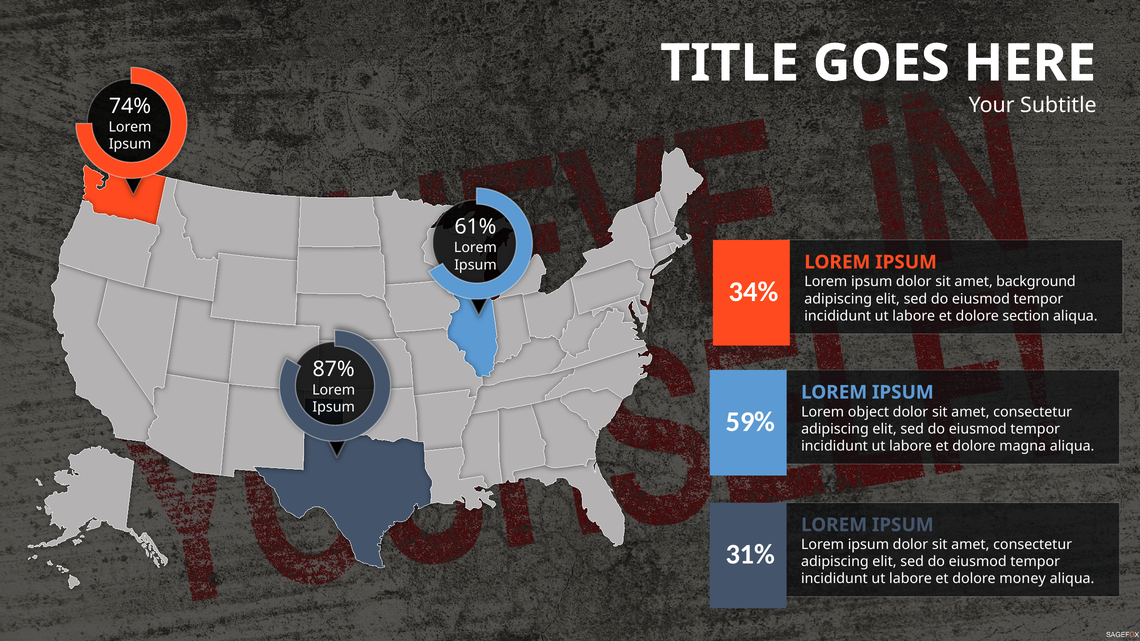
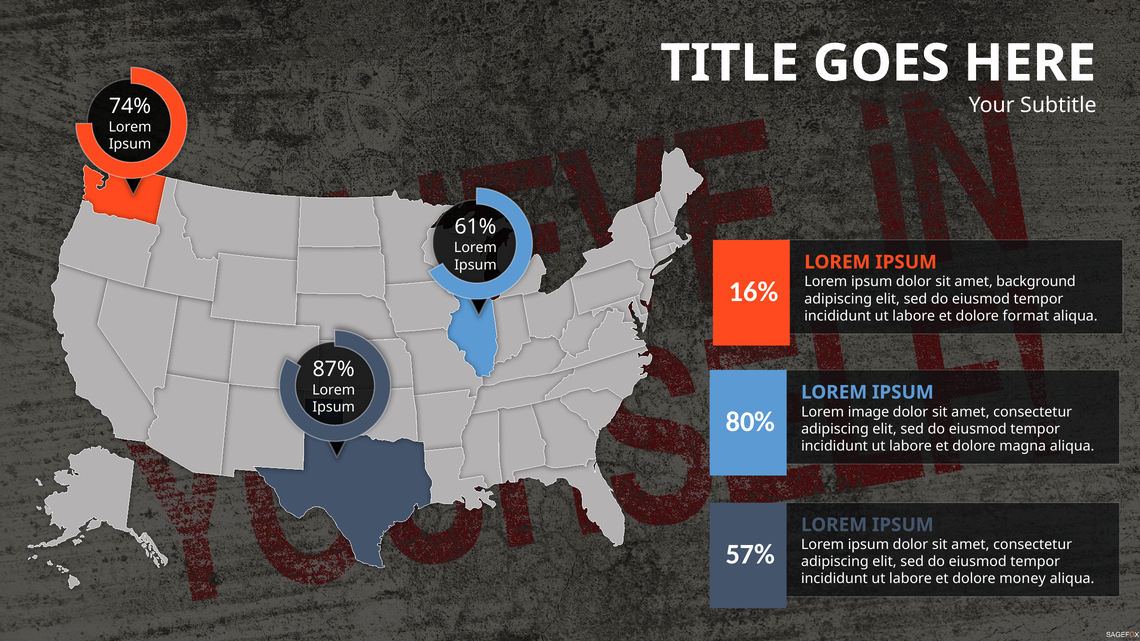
34%: 34% -> 16%
section: section -> format
object: object -> image
59%: 59% -> 80%
31%: 31% -> 57%
